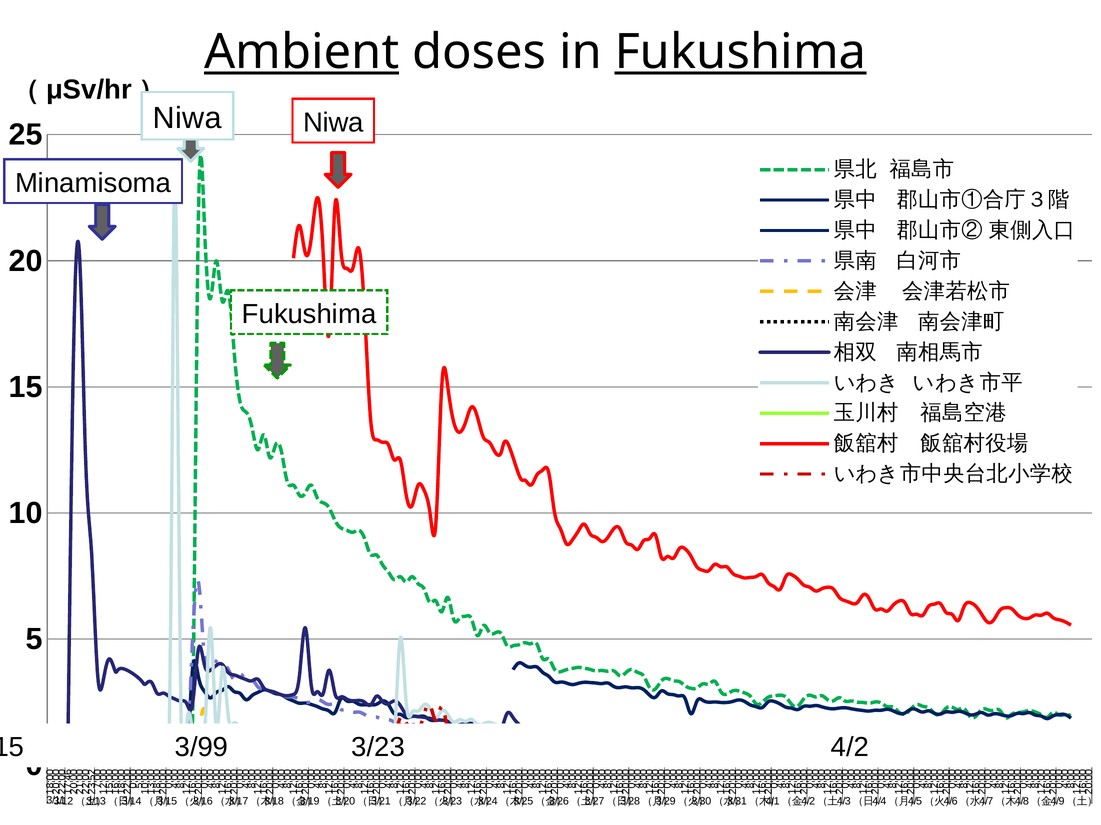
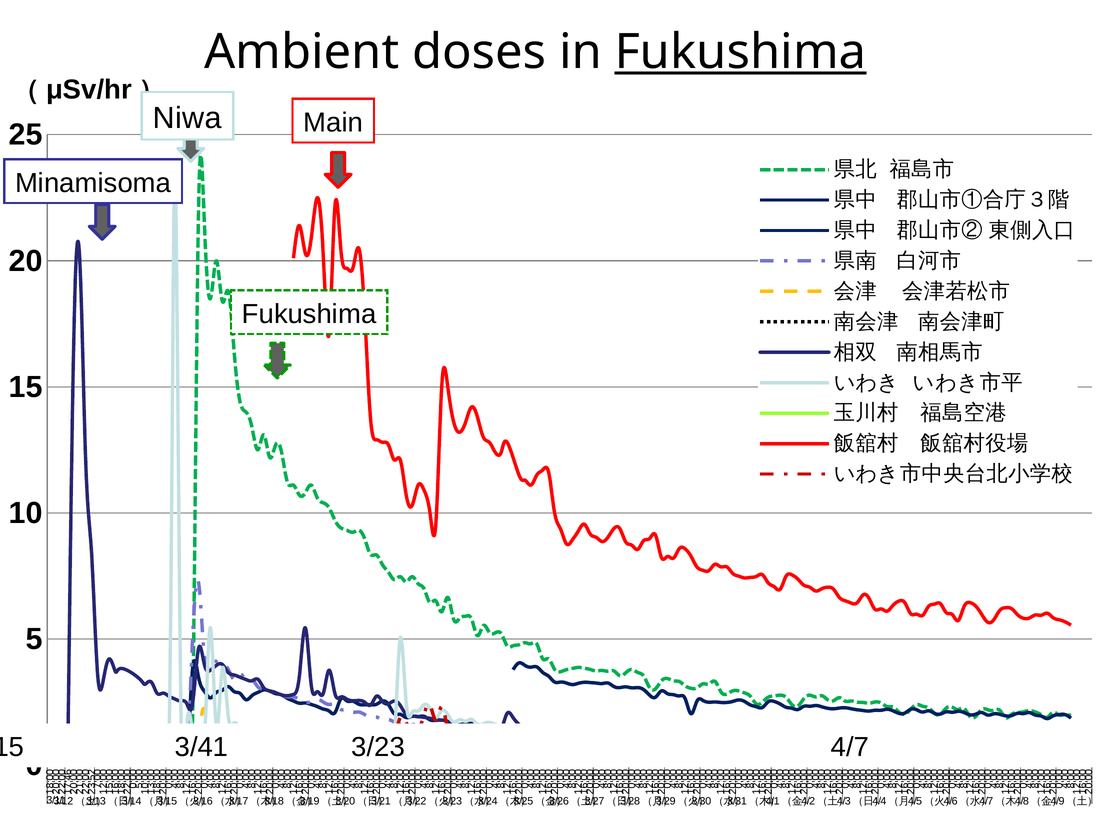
Ambient underline: present -> none
Niwa at (333, 123): Niwa -> Main
3/99: 3/99 -> 3/41
4/2: 4/2 -> 4/7
